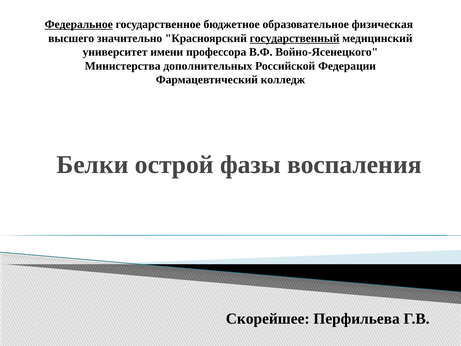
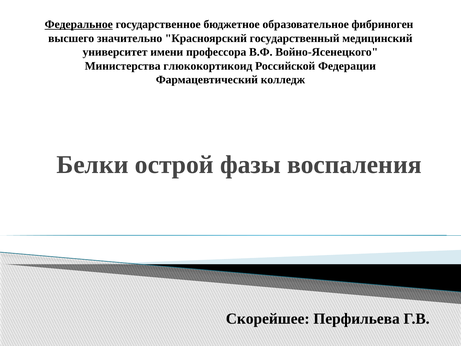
физическая: физическая -> фибриноген
государственный underline: present -> none
дополнительных: дополнительных -> глюкокортикоид
